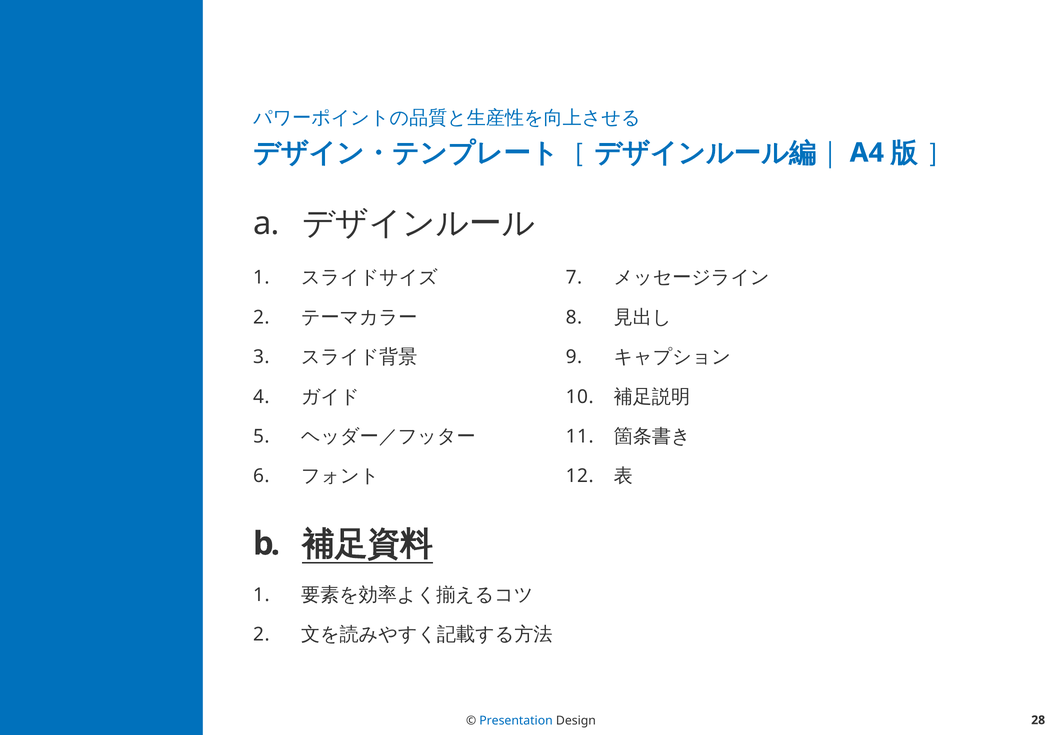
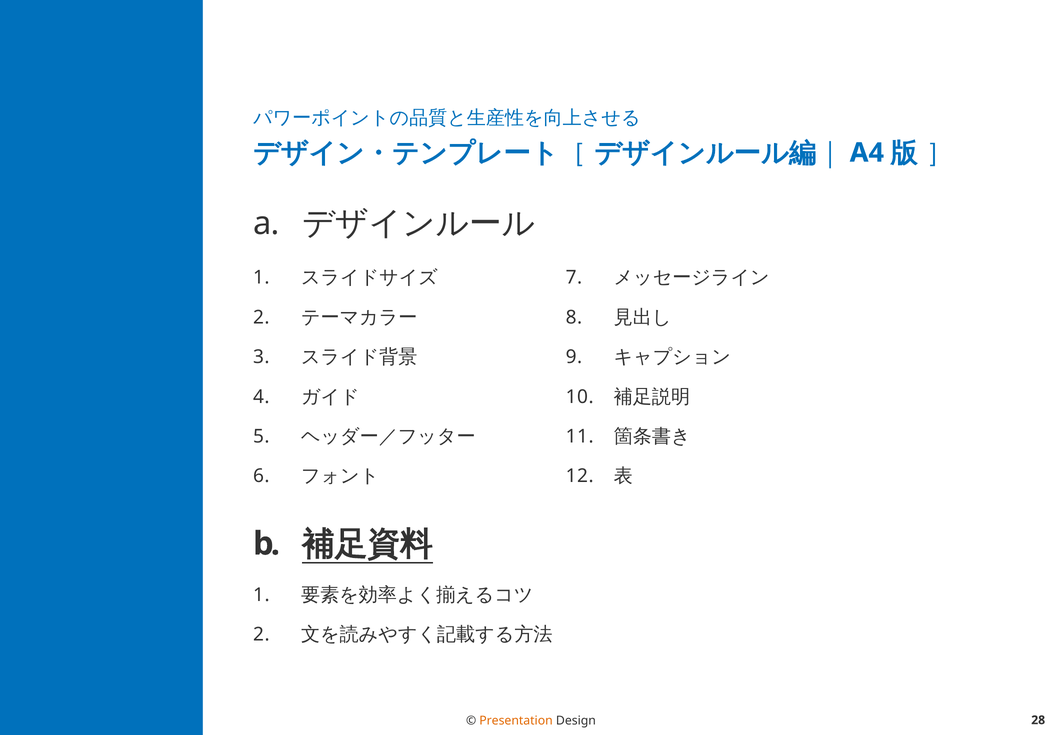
Presentation colour: blue -> orange
